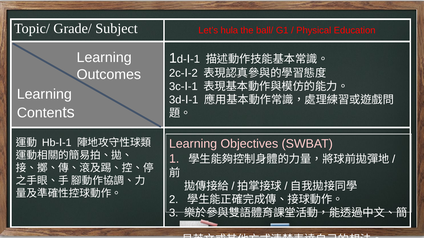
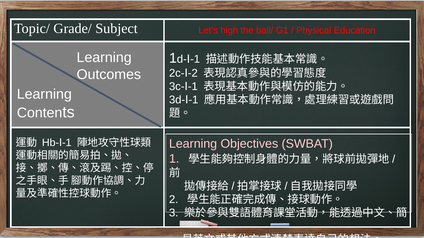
hula: hula -> high
